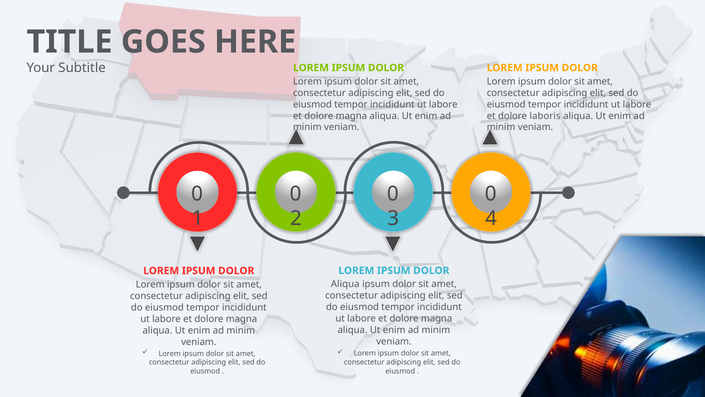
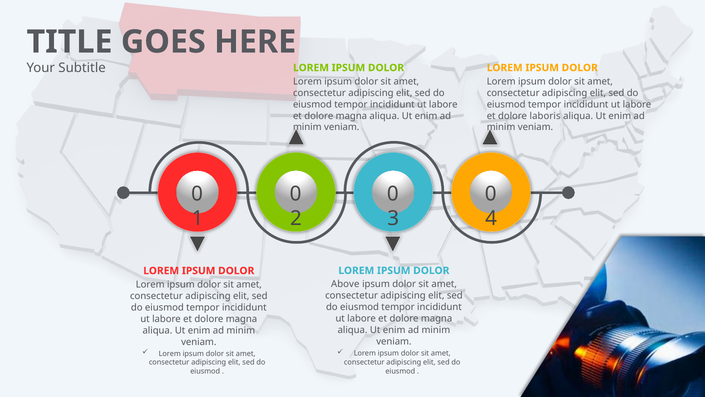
Aliqua at (345, 284): Aliqua -> Above
